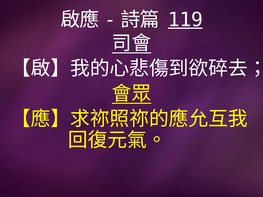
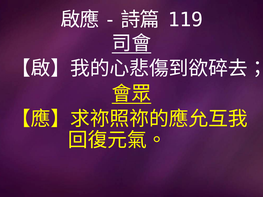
119 underline: present -> none
